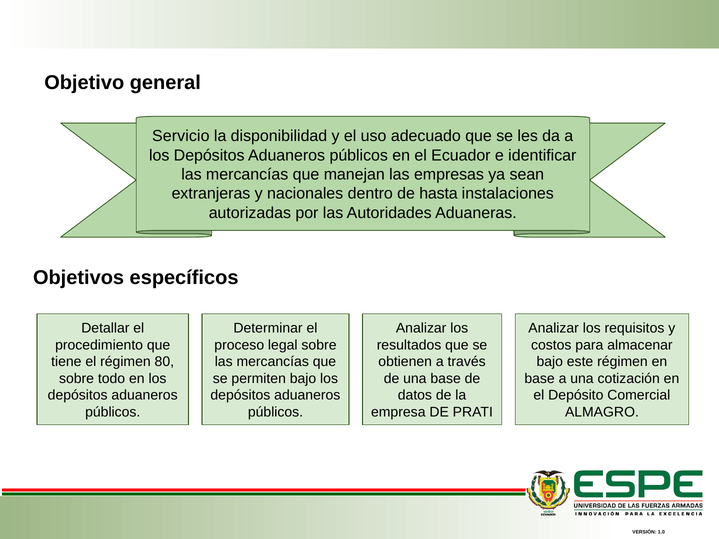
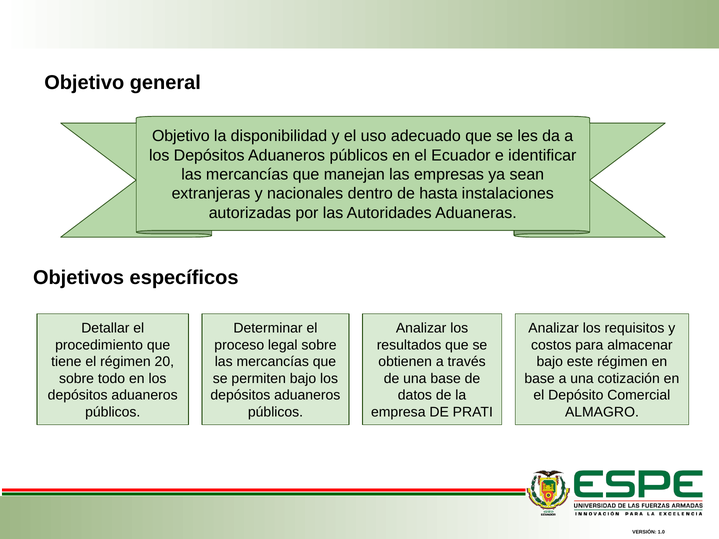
Servicio at (181, 136): Servicio -> Objetivo
80: 80 -> 20
